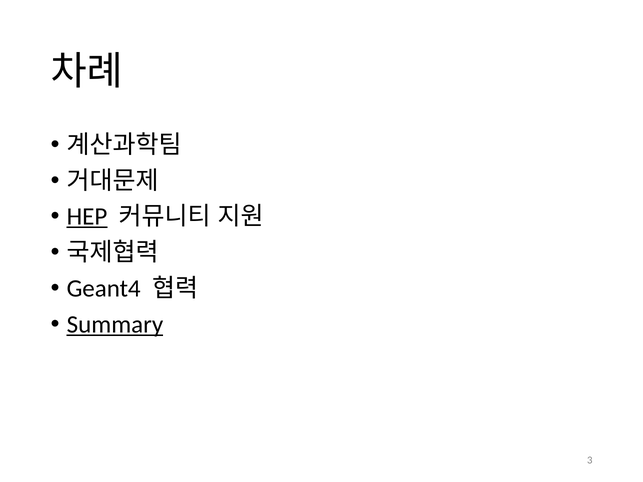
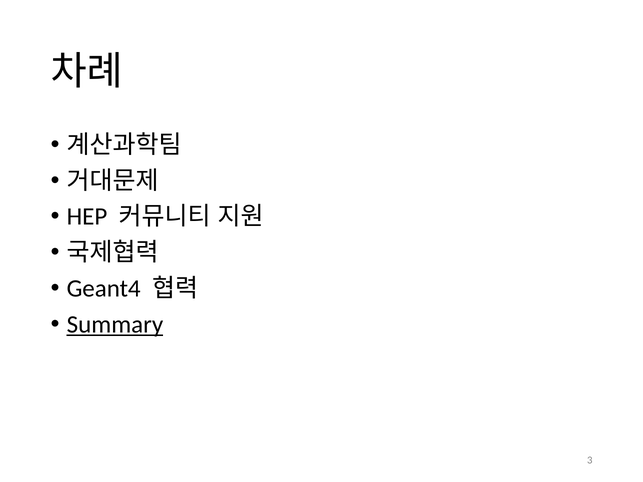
HEP underline: present -> none
